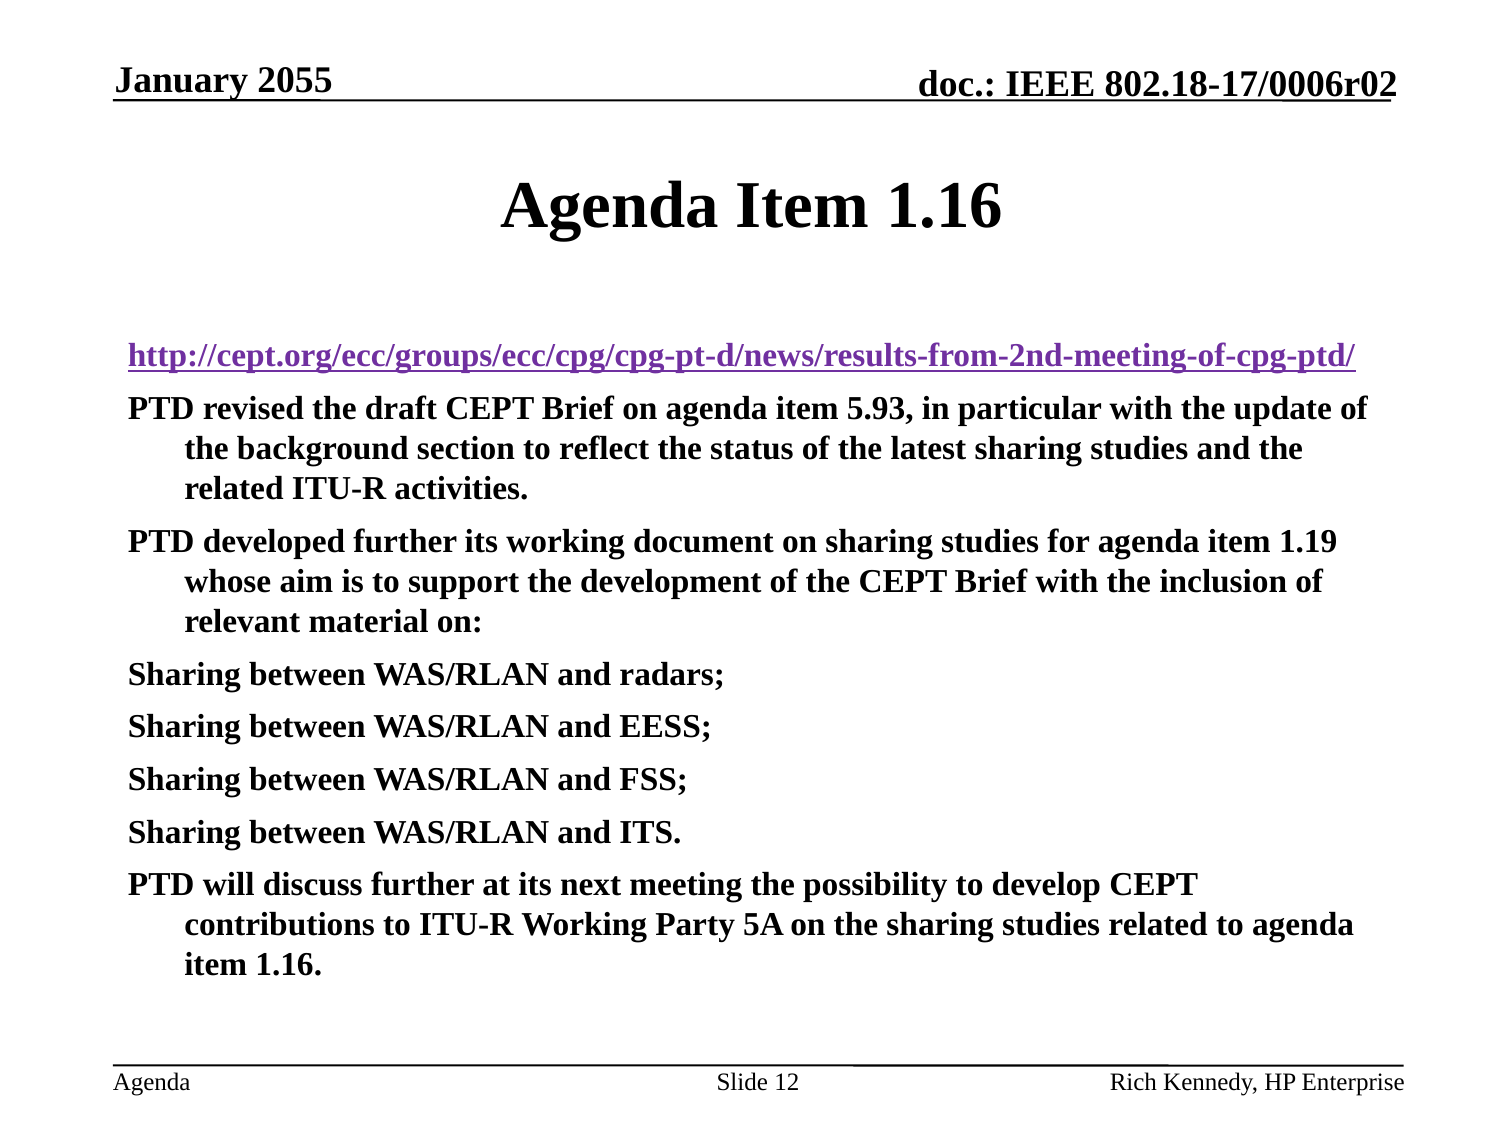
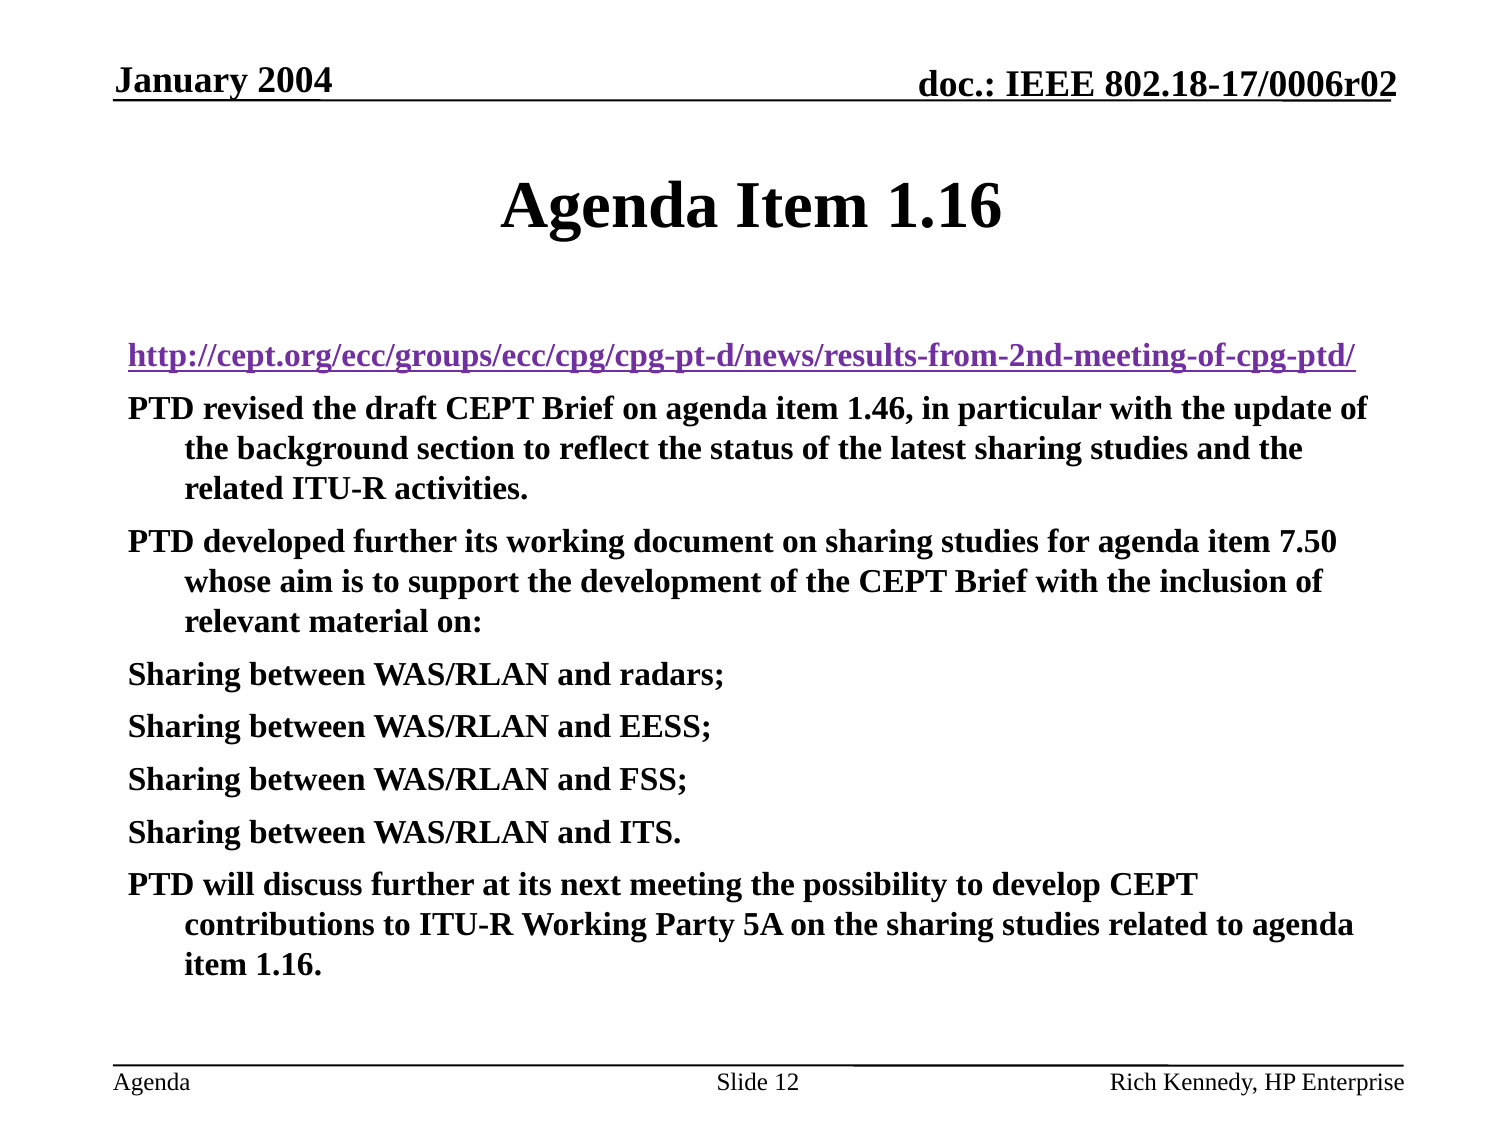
2055: 2055 -> 2004
5.93: 5.93 -> 1.46
1.19: 1.19 -> 7.50
